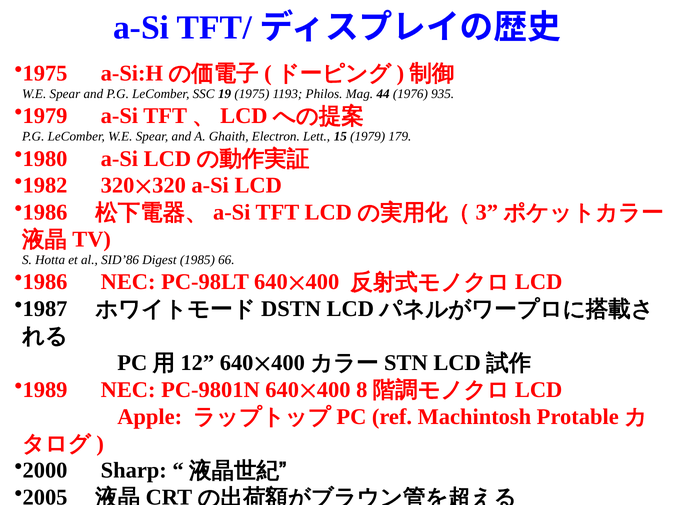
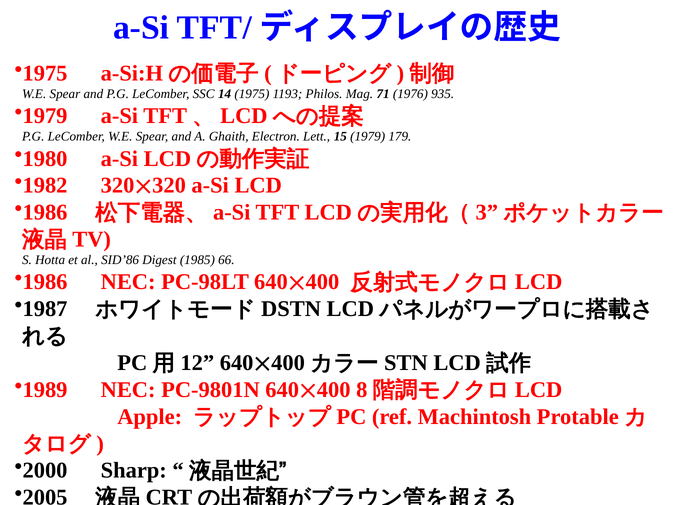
19: 19 -> 14
44: 44 -> 71
